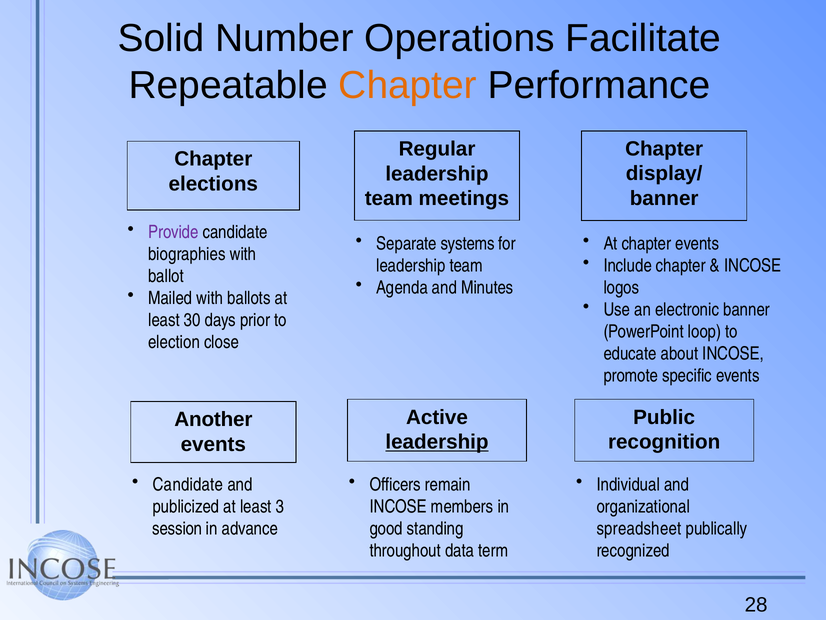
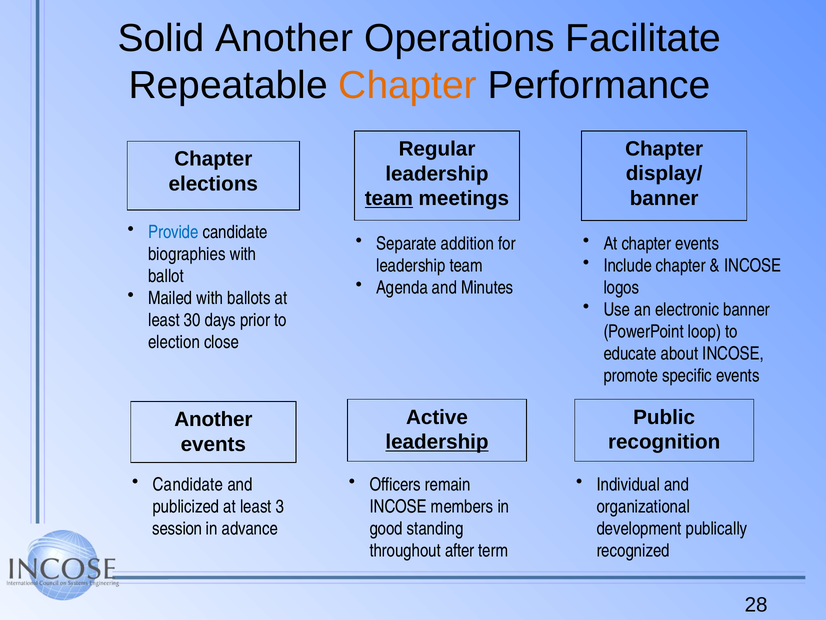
Solid Number: Number -> Another
team at (389, 198) underline: none -> present
Provide colour: purple -> blue
systems: systems -> addition
spreadsheet: spreadsheet -> development
data: data -> after
